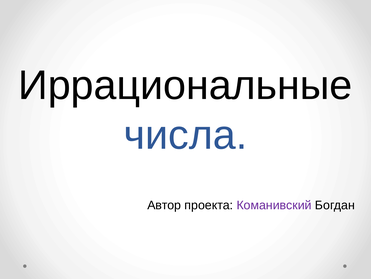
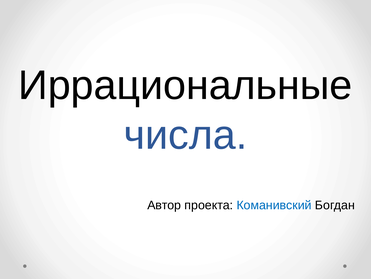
Команивский colour: purple -> blue
